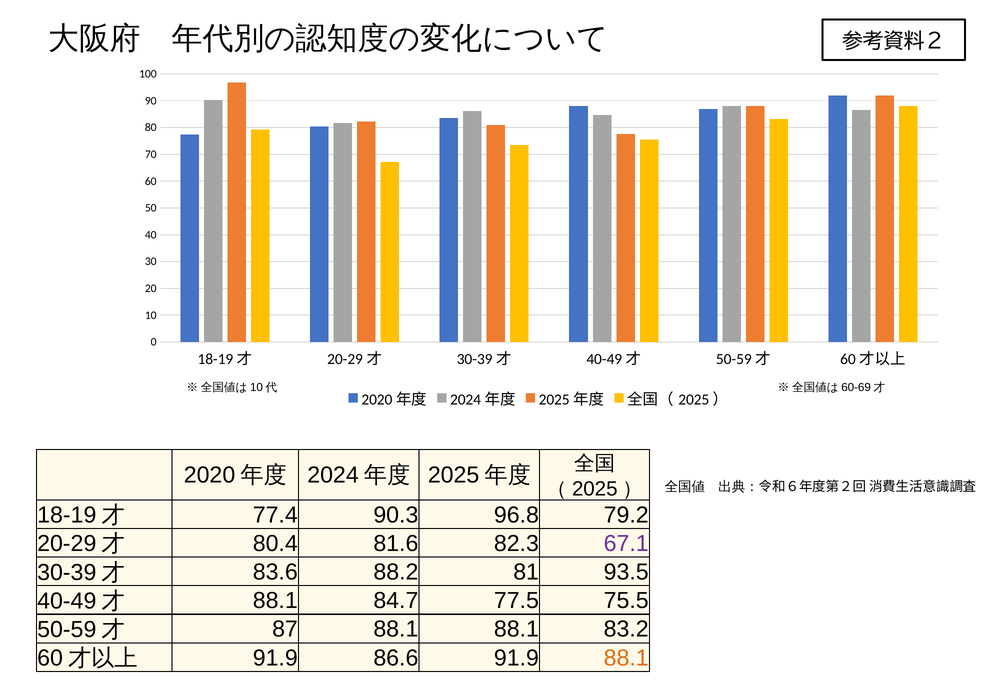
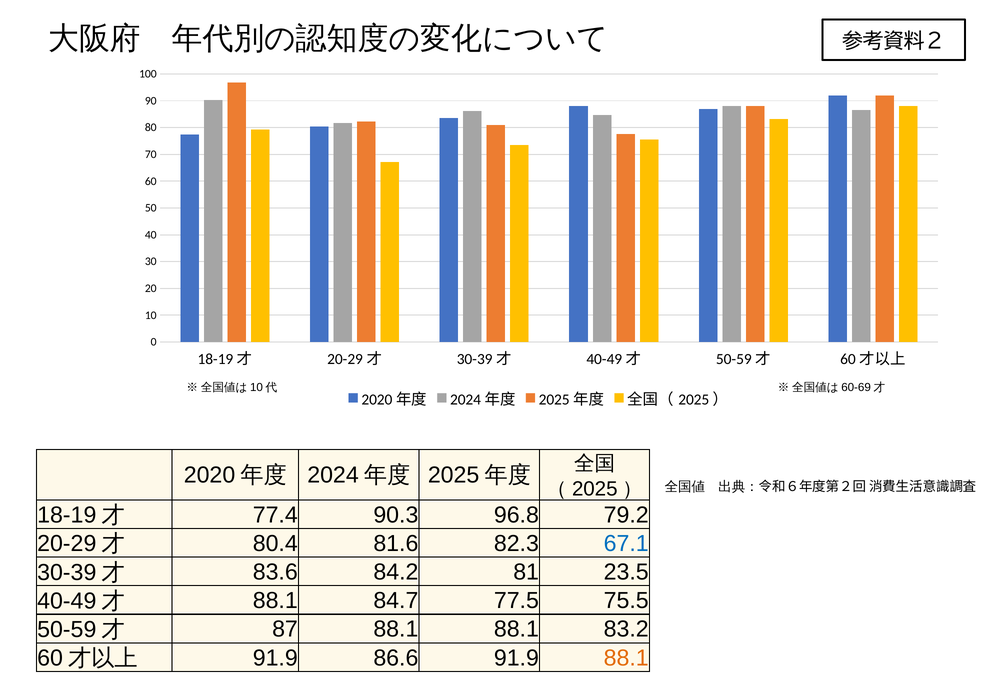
67.1 colour: purple -> blue
88.2: 88.2 -> 84.2
93.5: 93.5 -> 23.5
